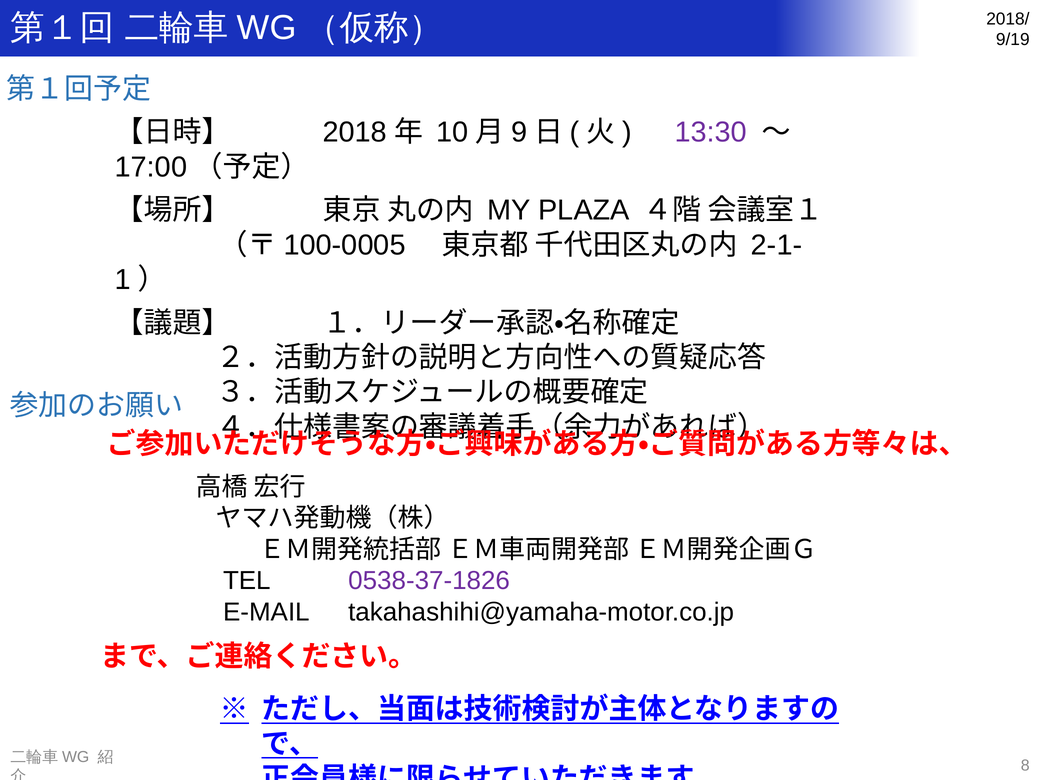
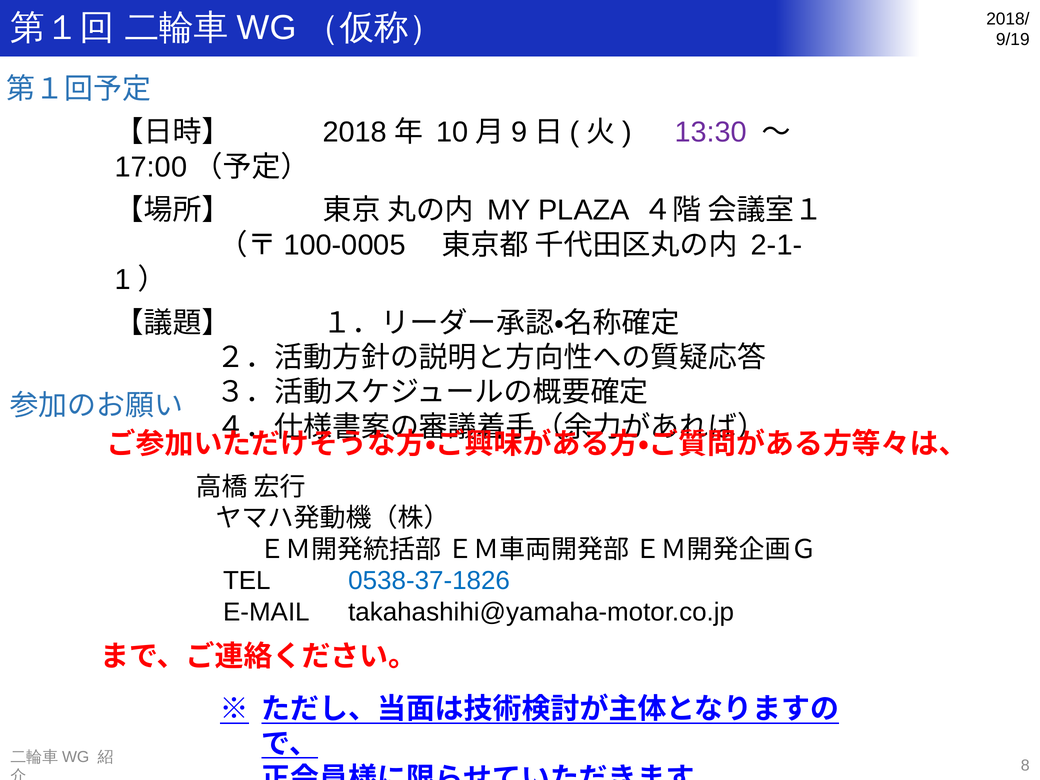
0538-37-1826 colour: purple -> blue
